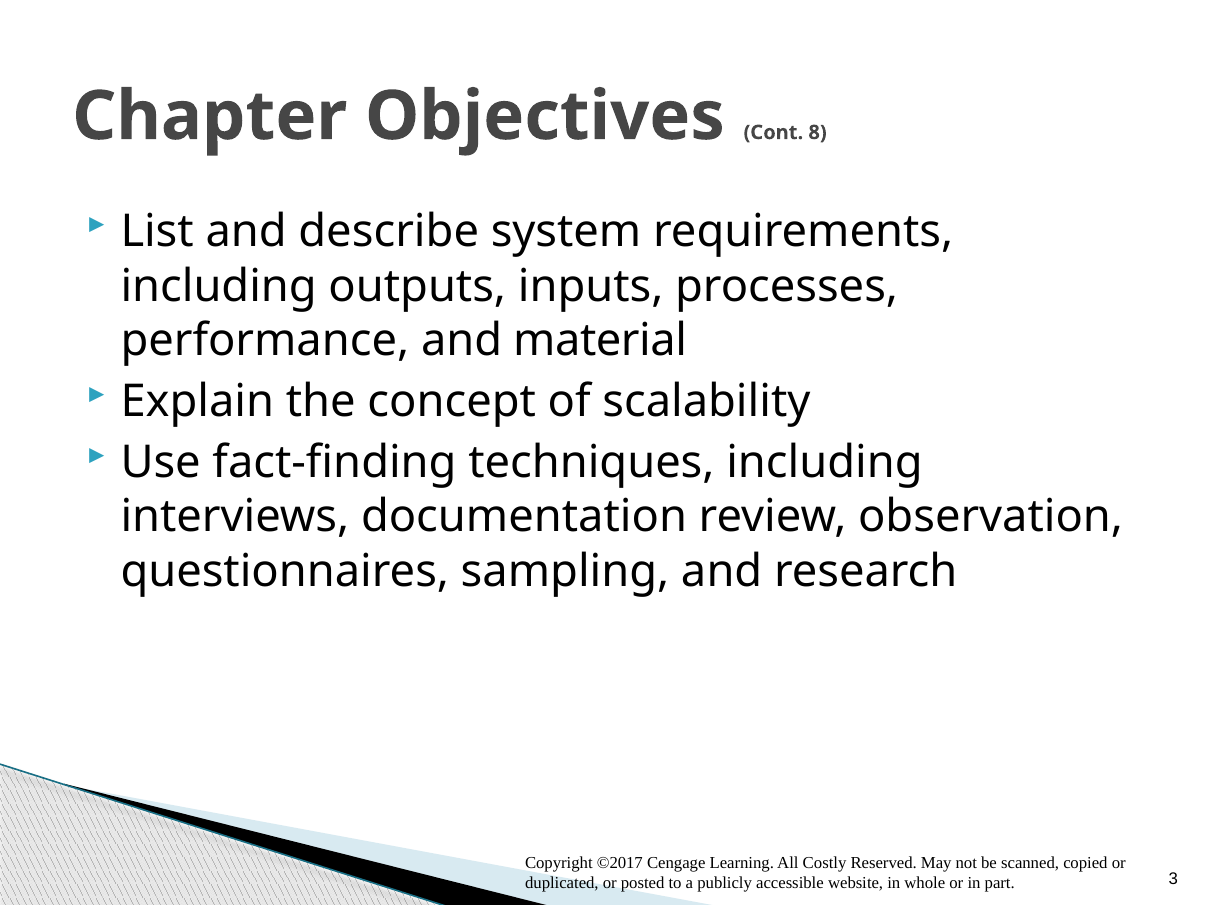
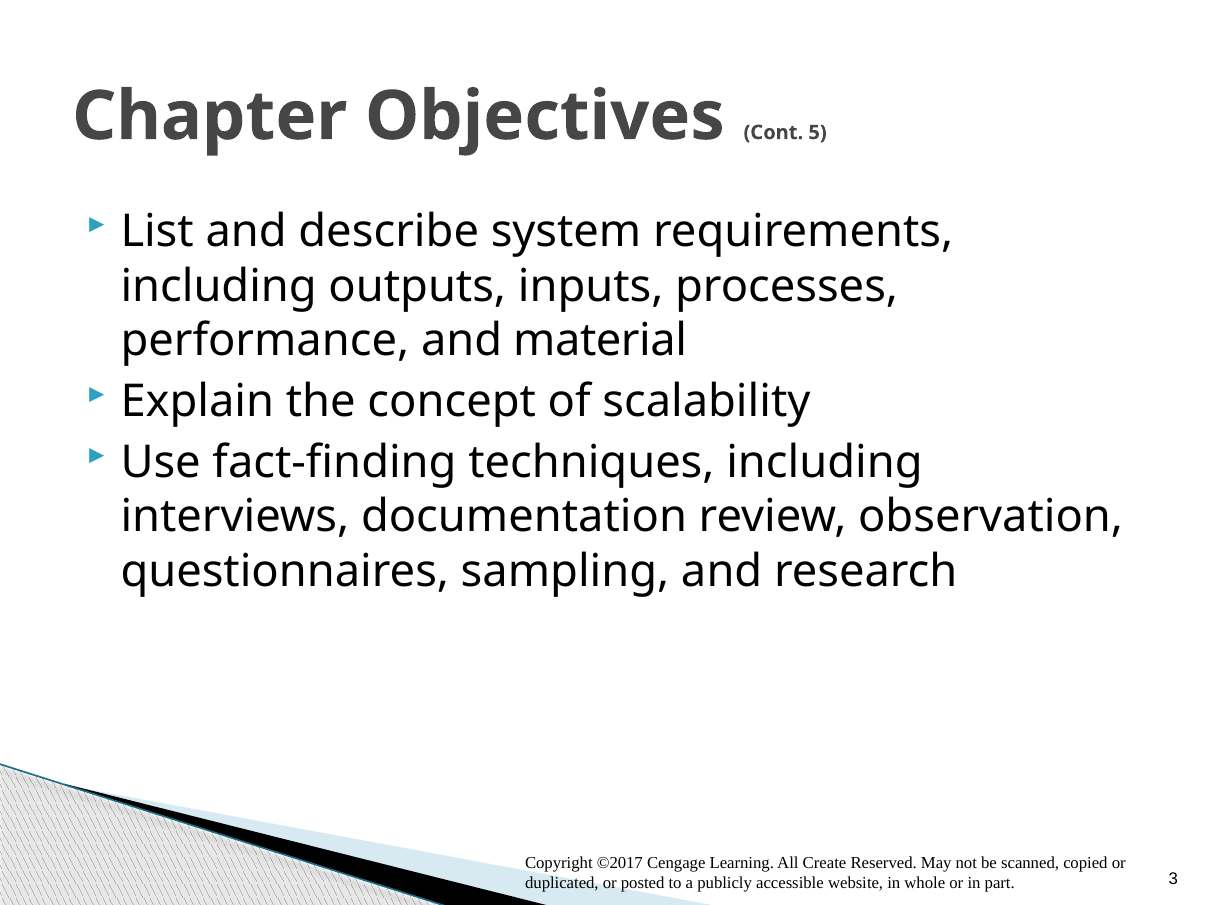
8: 8 -> 5
Costly: Costly -> Create
